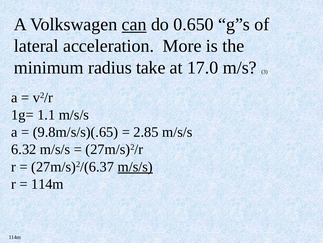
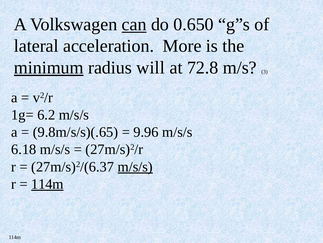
minimum underline: none -> present
take: take -> will
17.0: 17.0 -> 72.8
1.1: 1.1 -> 6.2
2.85: 2.85 -> 9.96
6.32: 6.32 -> 6.18
114m at (47, 183) underline: none -> present
